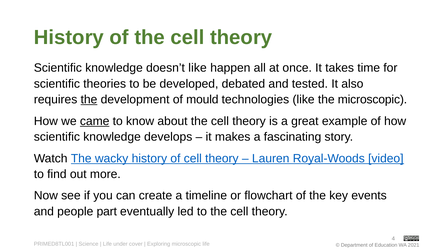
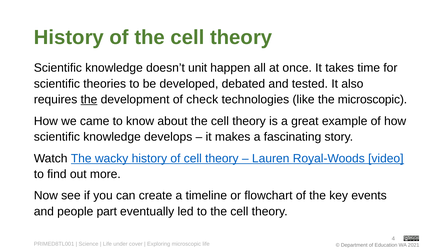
doesn’t like: like -> unit
mould: mould -> check
came underline: present -> none
